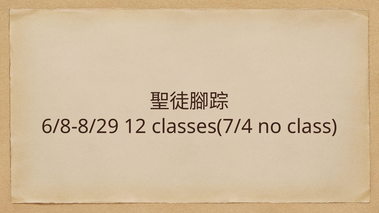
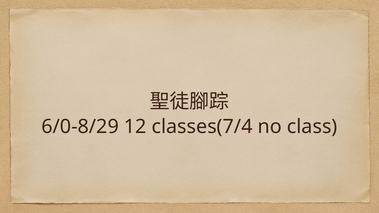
6/8-8/29: 6/8-8/29 -> 6/0-8/29
